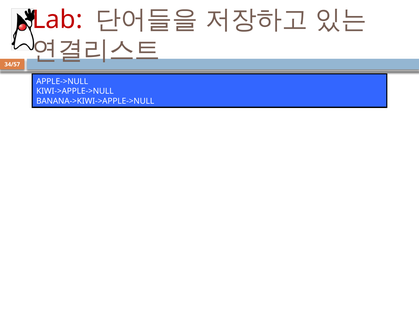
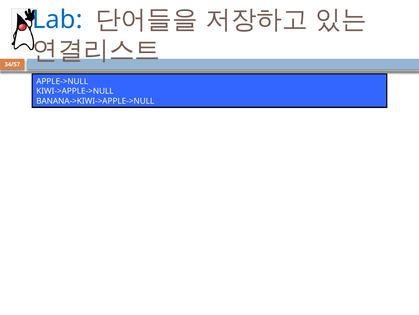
Lab colour: red -> blue
